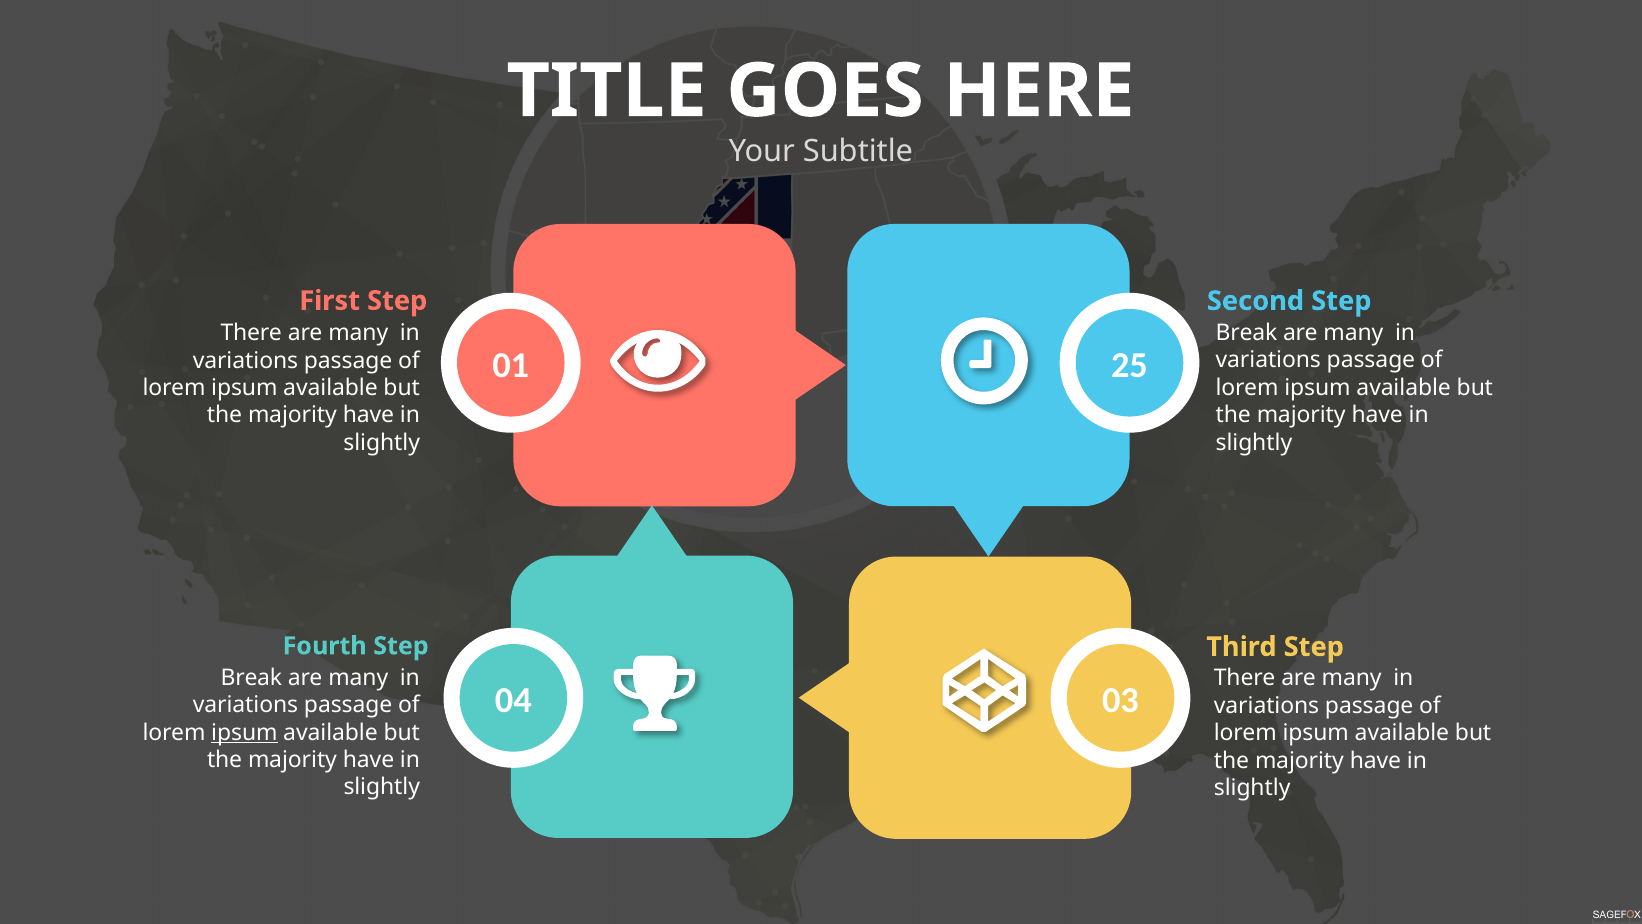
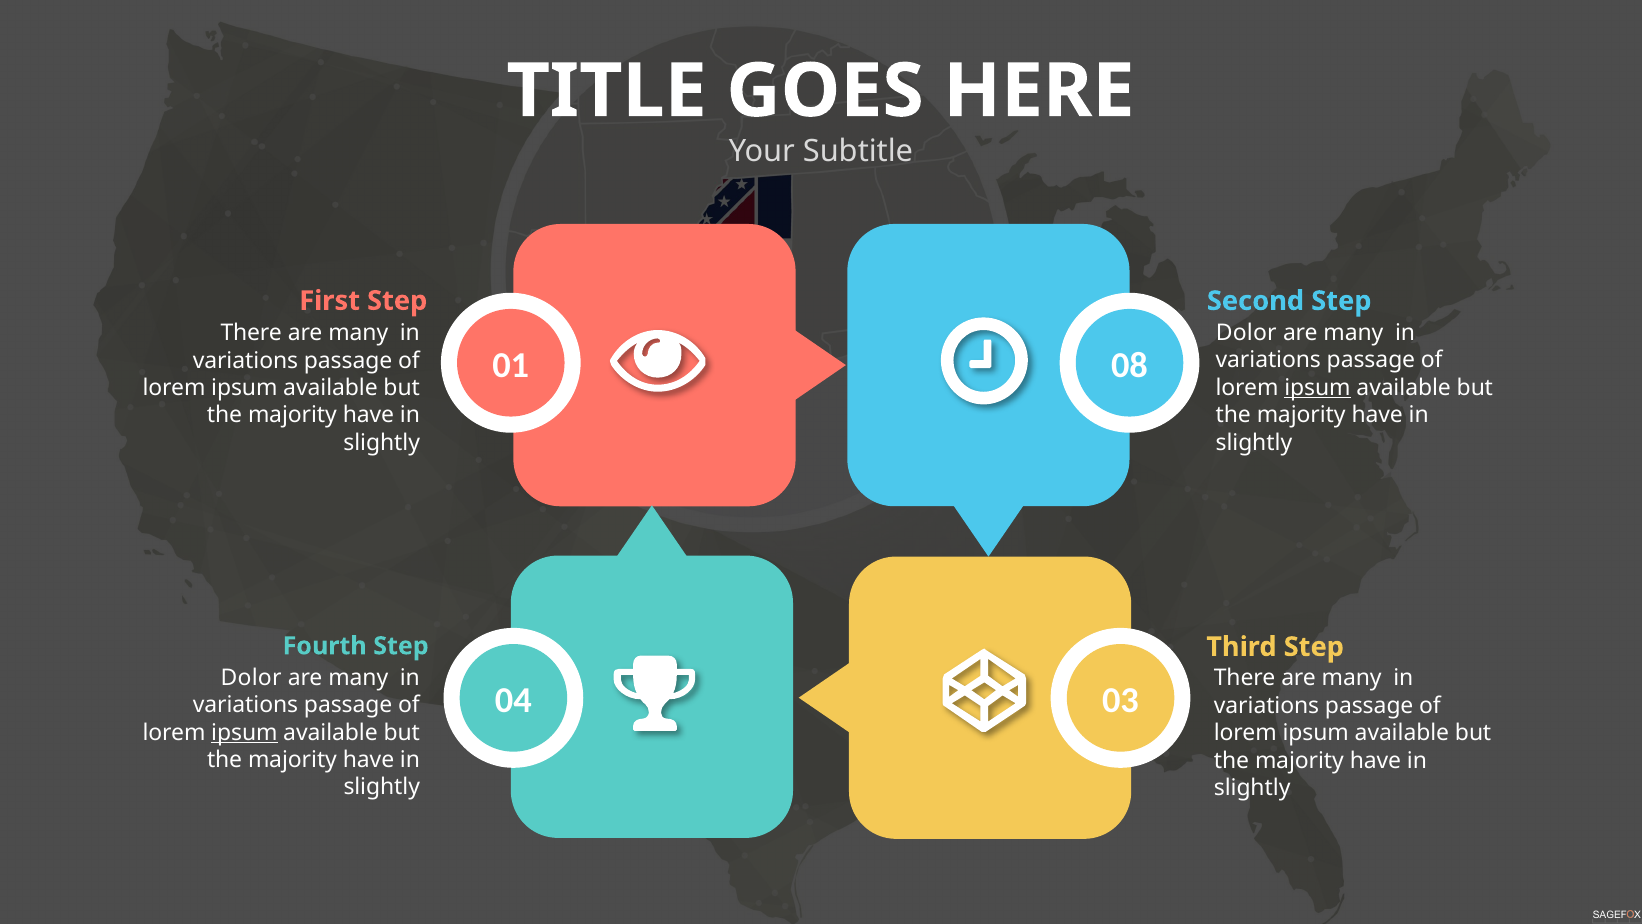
Break at (1246, 333): Break -> Dolor
25: 25 -> 08
ipsum at (1317, 388) underline: none -> present
Break at (251, 677): Break -> Dolor
